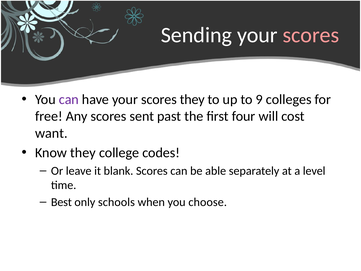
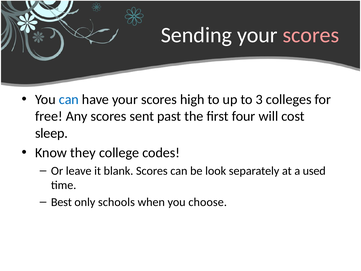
can at (69, 99) colour: purple -> blue
scores they: they -> high
9: 9 -> 3
want: want -> sleep
able: able -> look
level: level -> used
